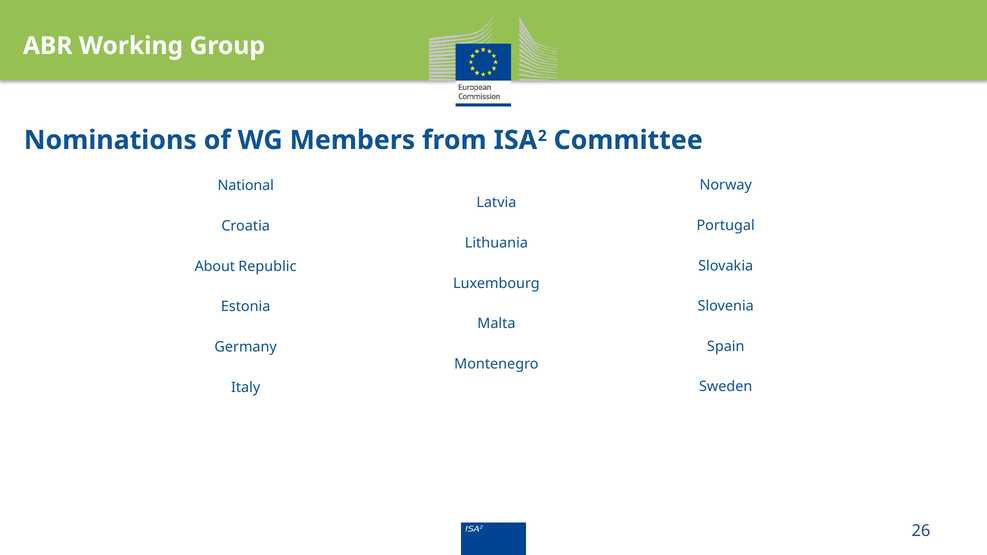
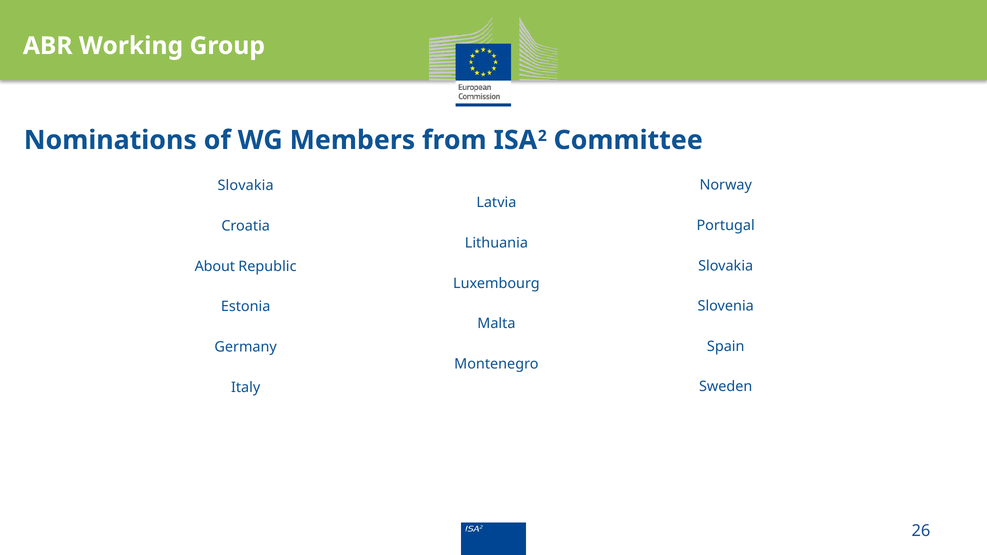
National at (246, 186): National -> Slovakia
